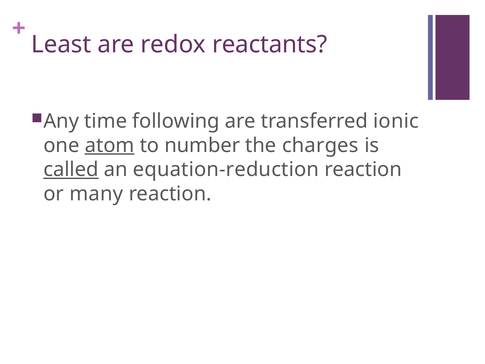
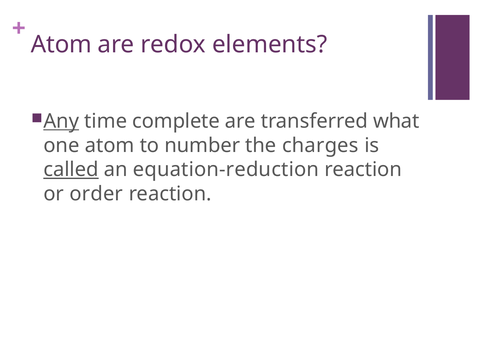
Least at (61, 44): Least -> Atom
reactants: reactants -> elements
Any underline: none -> present
following: following -> complete
ionic: ionic -> what
atom at (110, 145) underline: present -> none
many: many -> order
